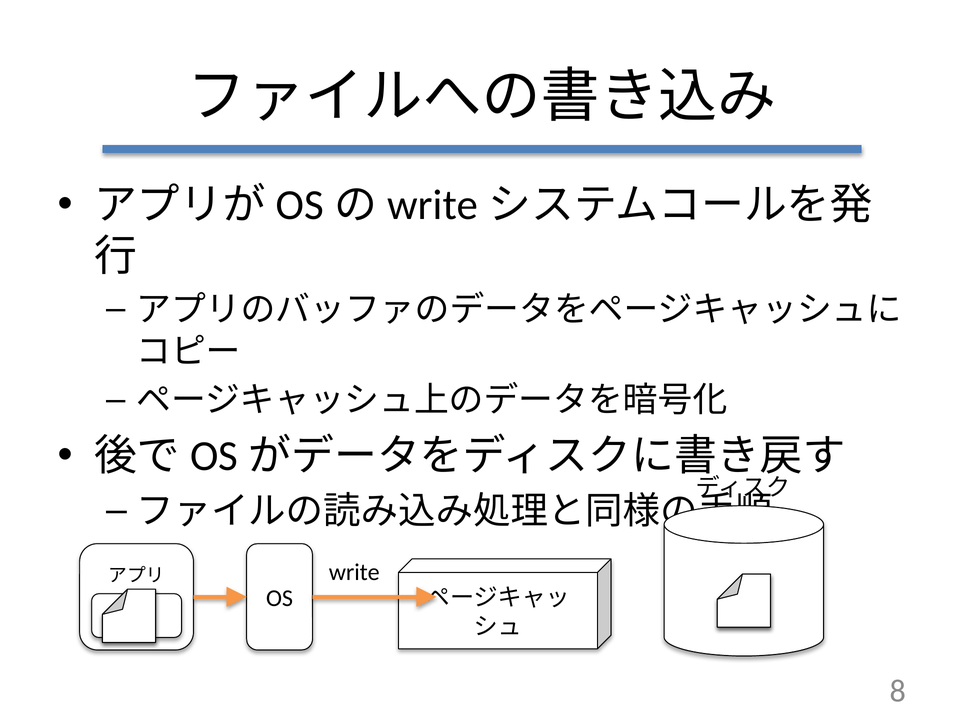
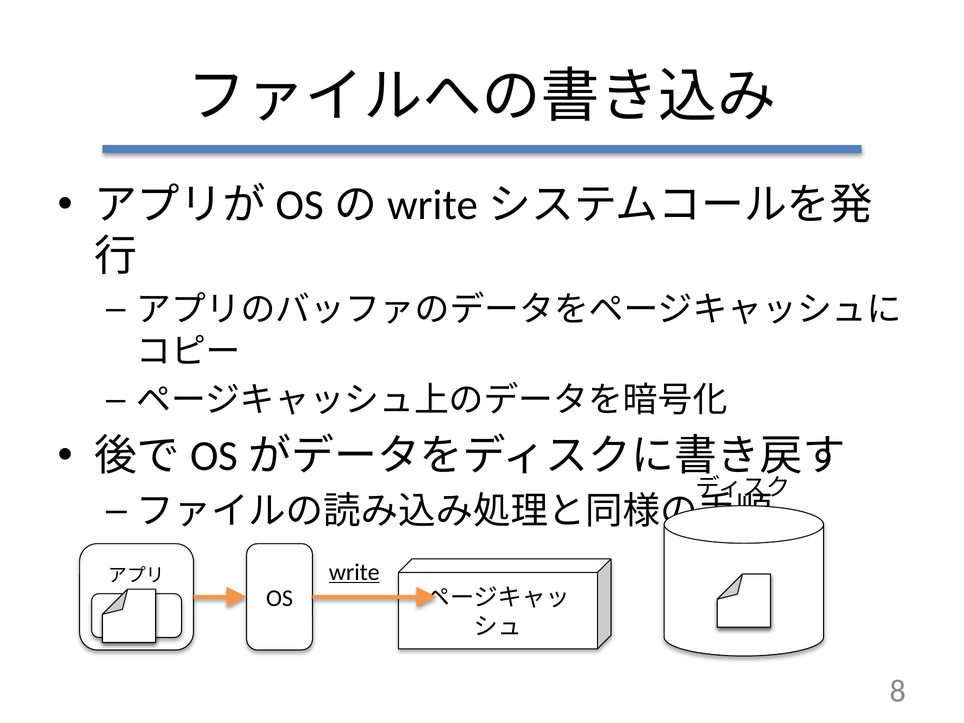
write underline: none -> present
